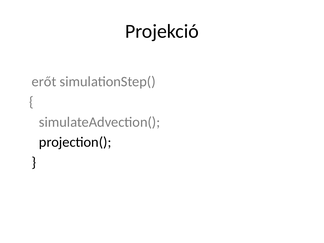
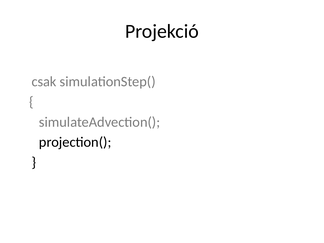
erőt: erőt -> csak
